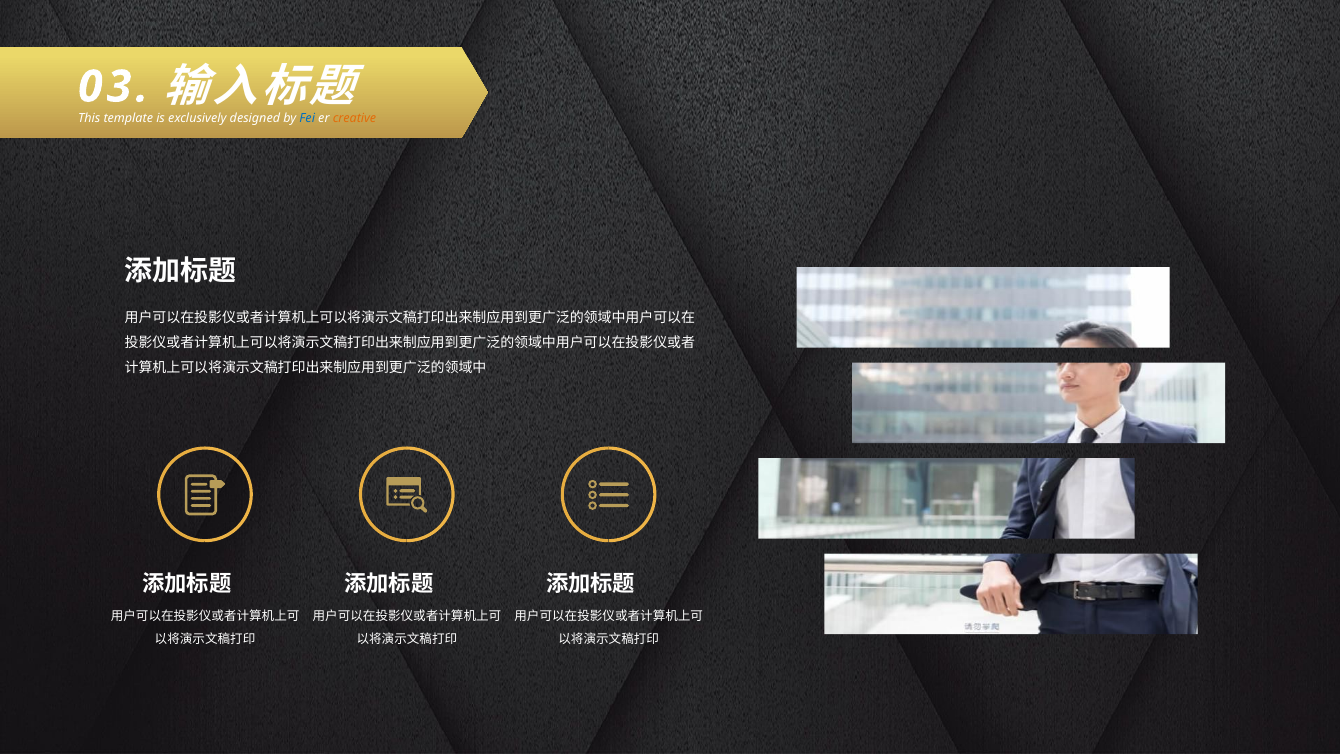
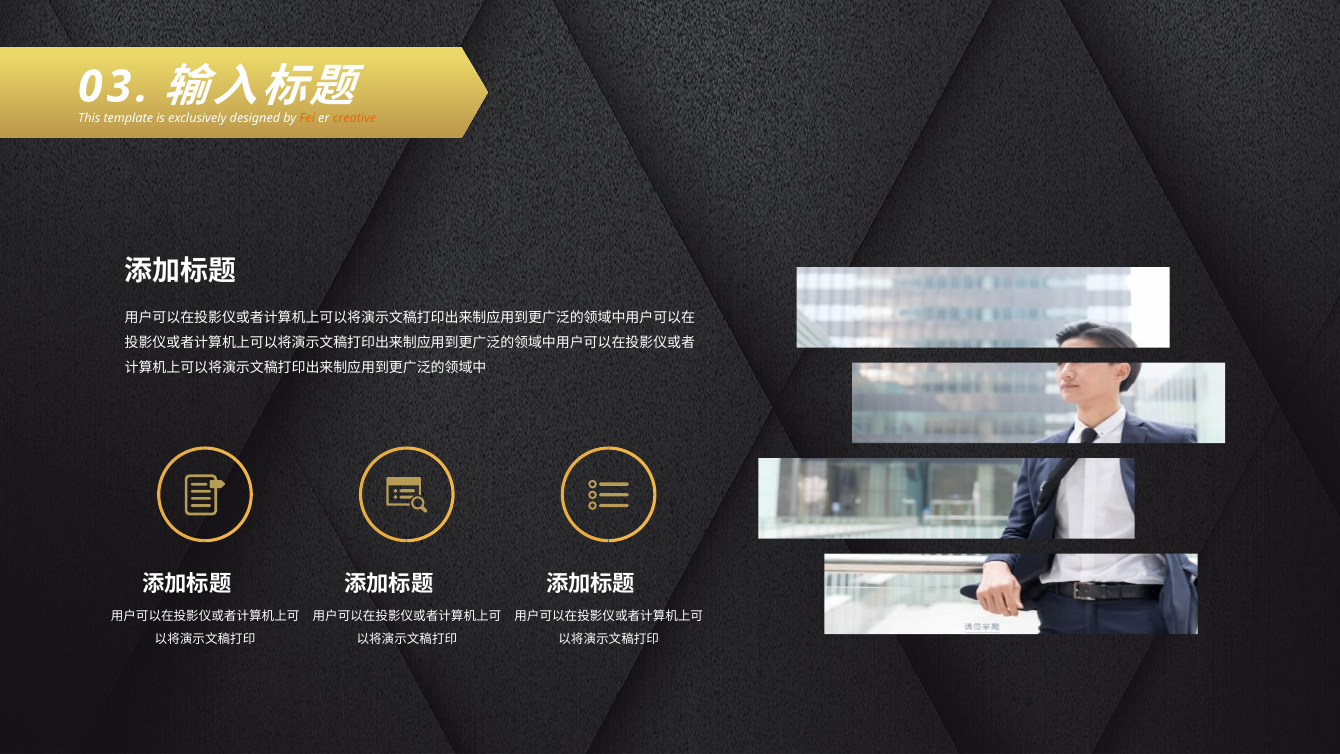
Fei colour: blue -> orange
